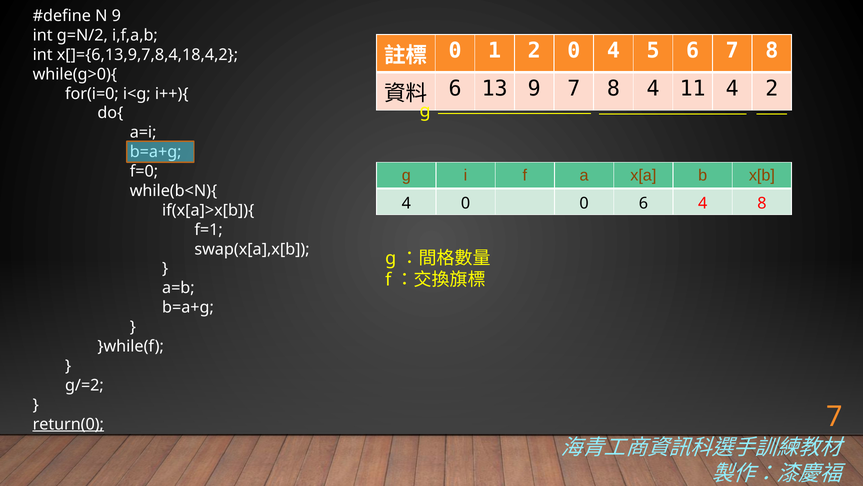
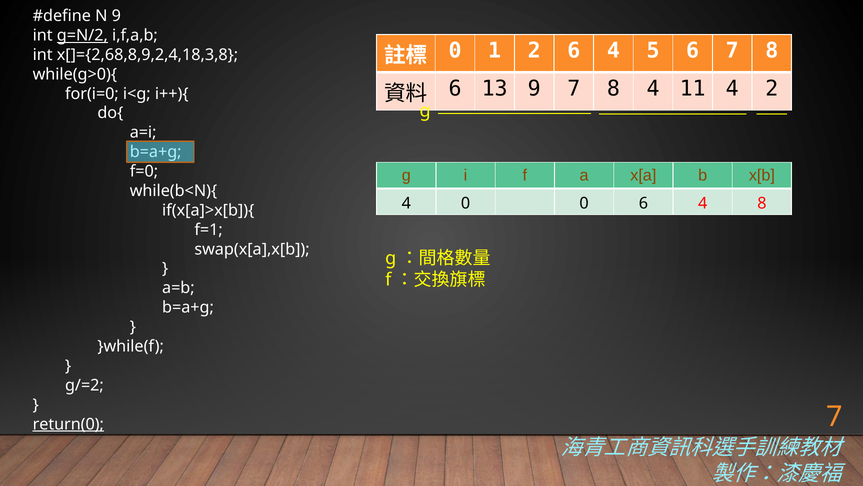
g=N/2 underline: none -> present
2 0: 0 -> 6
x[]={6,13,9,7,8,4,18,4,2: x[]={6,13,9,7,8,4,18,4,2 -> x[]={2,68,8,9,2,4,18,3,8
